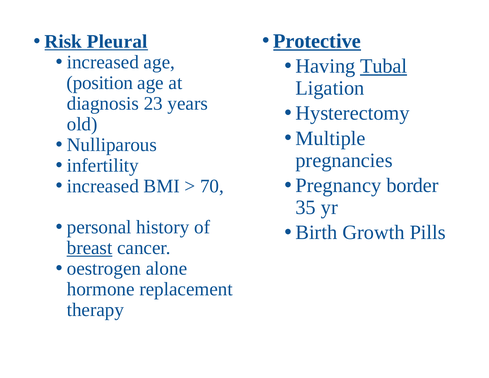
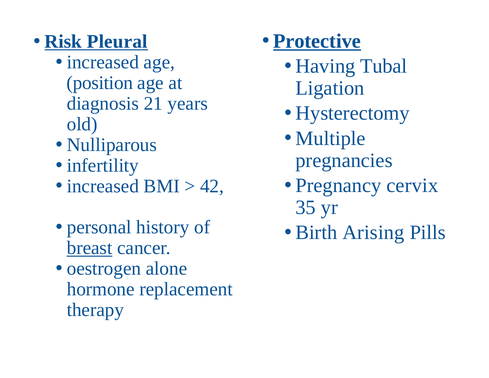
Tubal underline: present -> none
23: 23 -> 21
border: border -> cervix
70: 70 -> 42
Growth: Growth -> Arising
